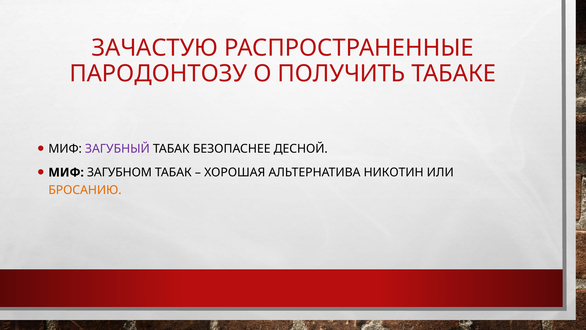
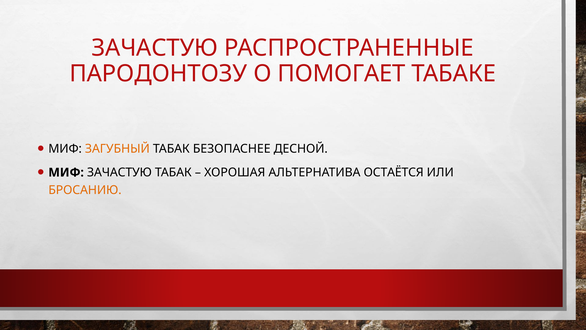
ПОЛУЧИТЬ: ПОЛУЧИТЬ -> ПОМОГАЕТ
ЗАГУБНЫЙ colour: purple -> orange
МИФ ЗАГУБНОМ: ЗАГУБНОМ -> ЗАЧАСТУЮ
НИКОТИН: НИКОТИН -> ОСТАЁТСЯ
